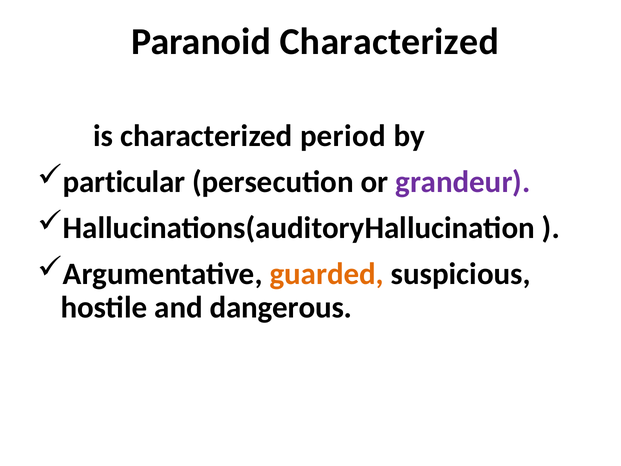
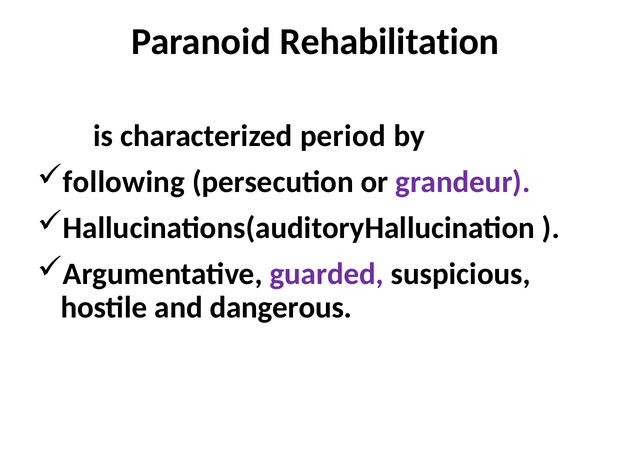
Paranoid Characterized: Characterized -> Rehabilitation
particular: particular -> following
guarded colour: orange -> purple
